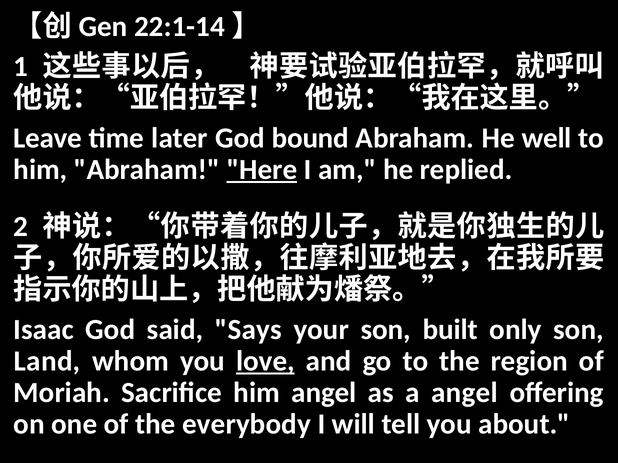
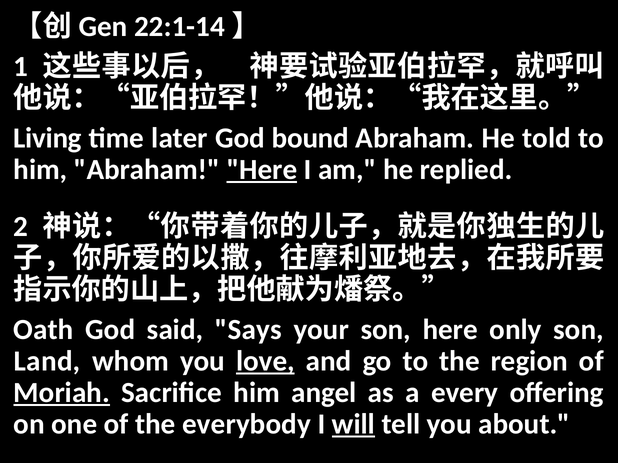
Leave: Leave -> Living
well: well -> told
Isaac: Isaac -> Oath
son built: built -> here
Moriah underline: none -> present
a angel: angel -> every
will underline: none -> present
